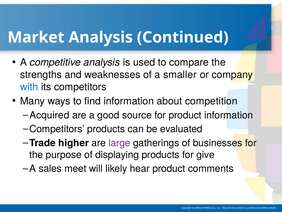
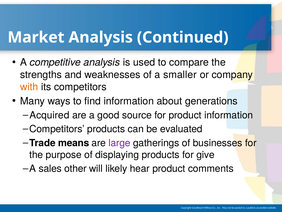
with colour: blue -> orange
competition: competition -> generations
higher: higher -> means
meet: meet -> other
